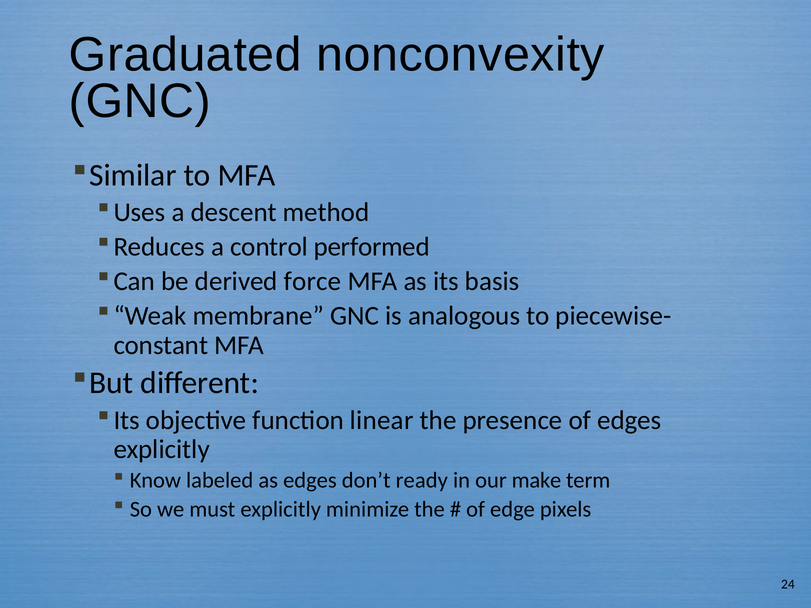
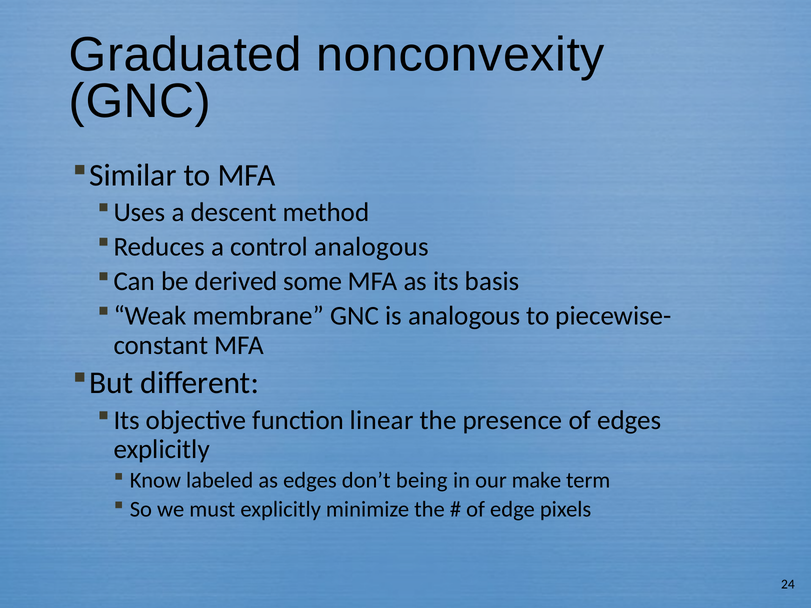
control performed: performed -> analogous
force: force -> some
ready: ready -> being
